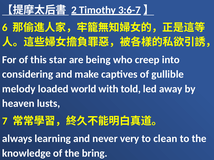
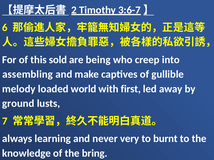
star: star -> sold
considering: considering -> assembling
told: told -> first
heaven: heaven -> ground
clean: clean -> burnt
